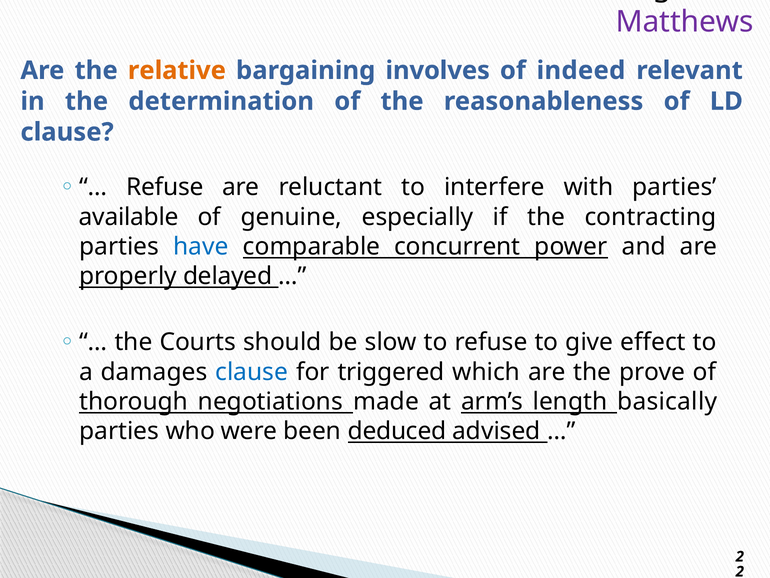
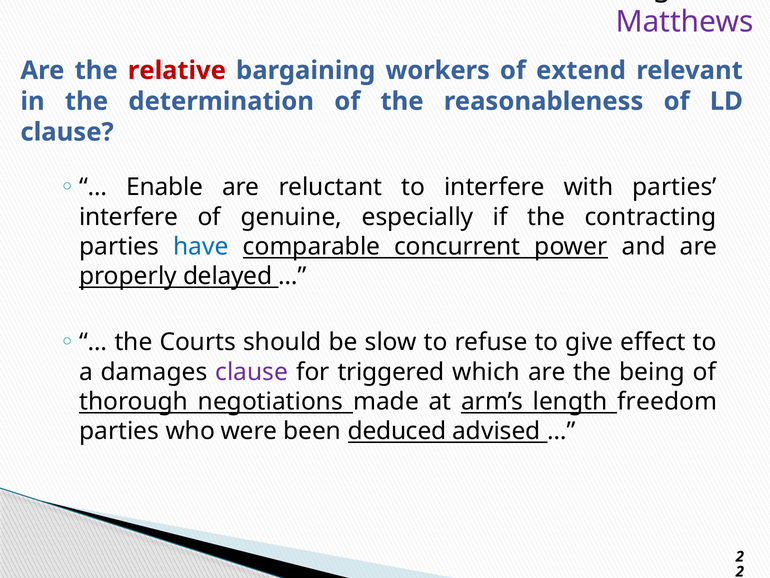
relative colour: orange -> red
involves: involves -> workers
indeed: indeed -> extend
Refuse at (165, 187): Refuse -> Enable
available at (129, 217): available -> interfere
clause at (252, 372) colour: blue -> purple
prove: prove -> being
basically: basically -> freedom
